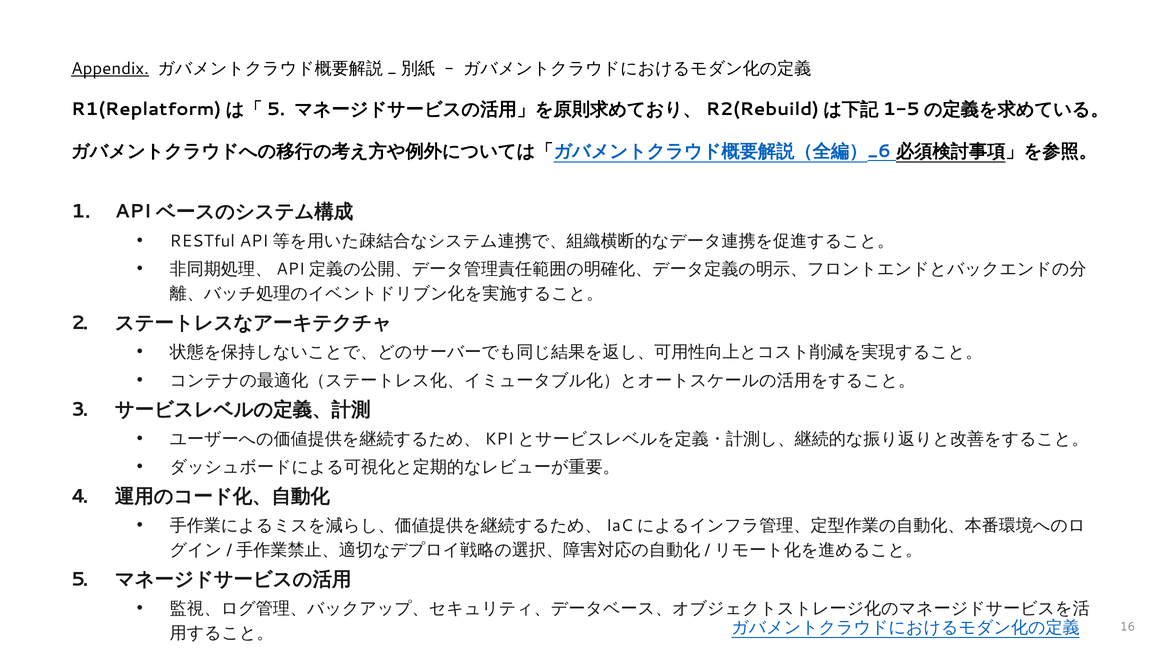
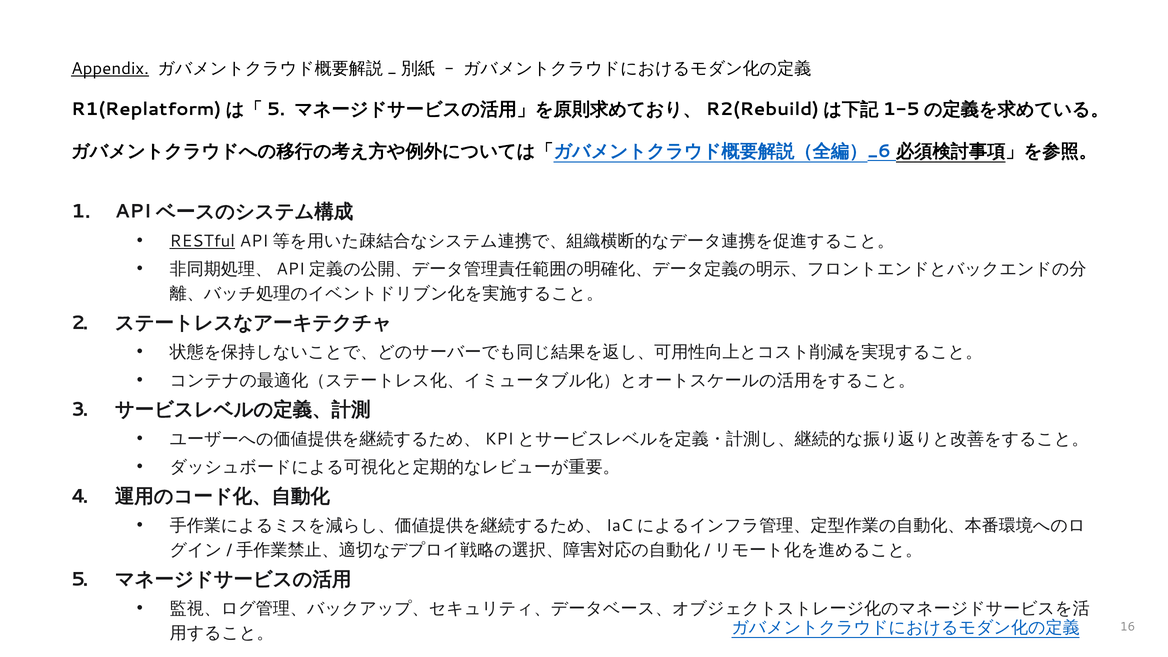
RESTful underline: none -> present
